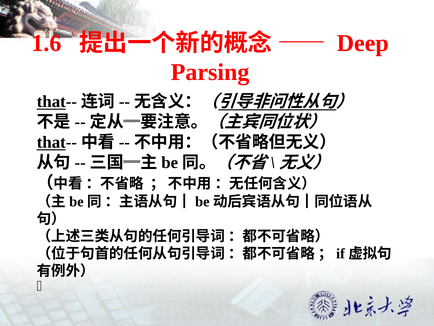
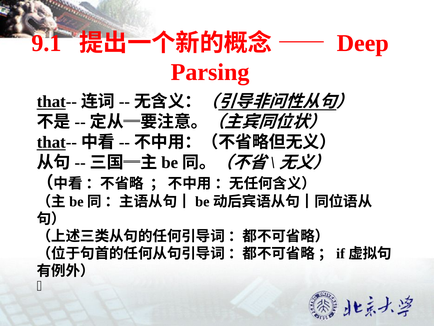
1.6: 1.6 -> 9.1
